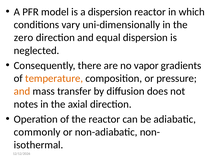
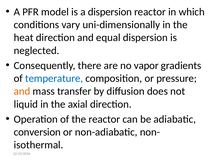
zero: zero -> heat
temperature colour: orange -> blue
notes: notes -> liquid
commonly: commonly -> conversion
